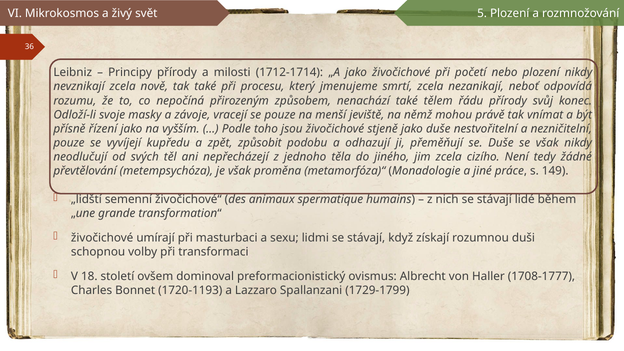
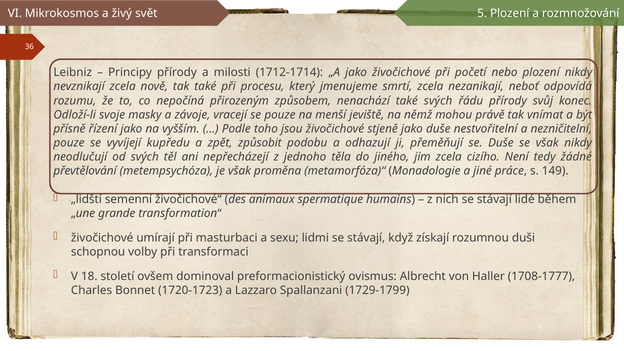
také tělem: tělem -> svých
1720-1193: 1720-1193 -> 1720-1723
